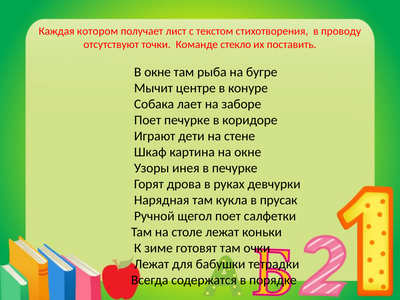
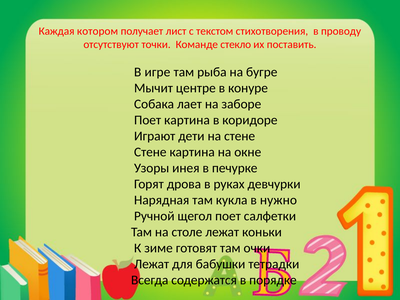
В окне: окне -> игре
Поет печурке: печурке -> картина
Шкаф at (150, 152): Шкаф -> Стене
прусак: прусак -> нужно
